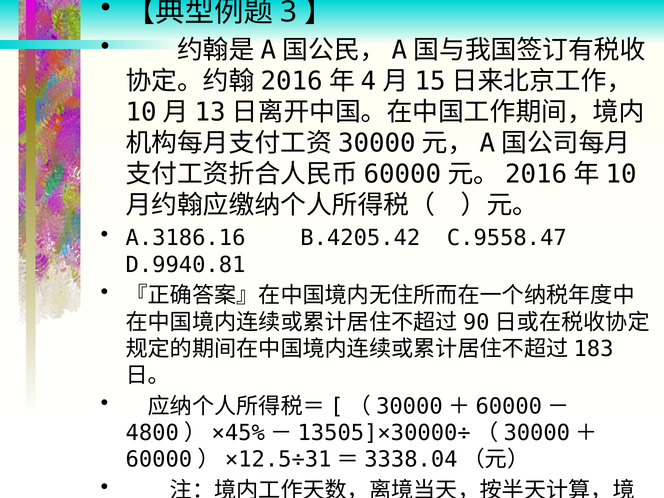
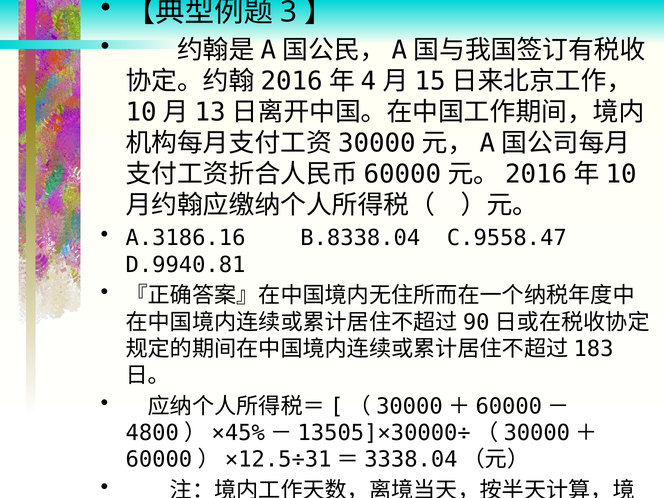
B.4205.42: B.4205.42 -> B.8338.04
